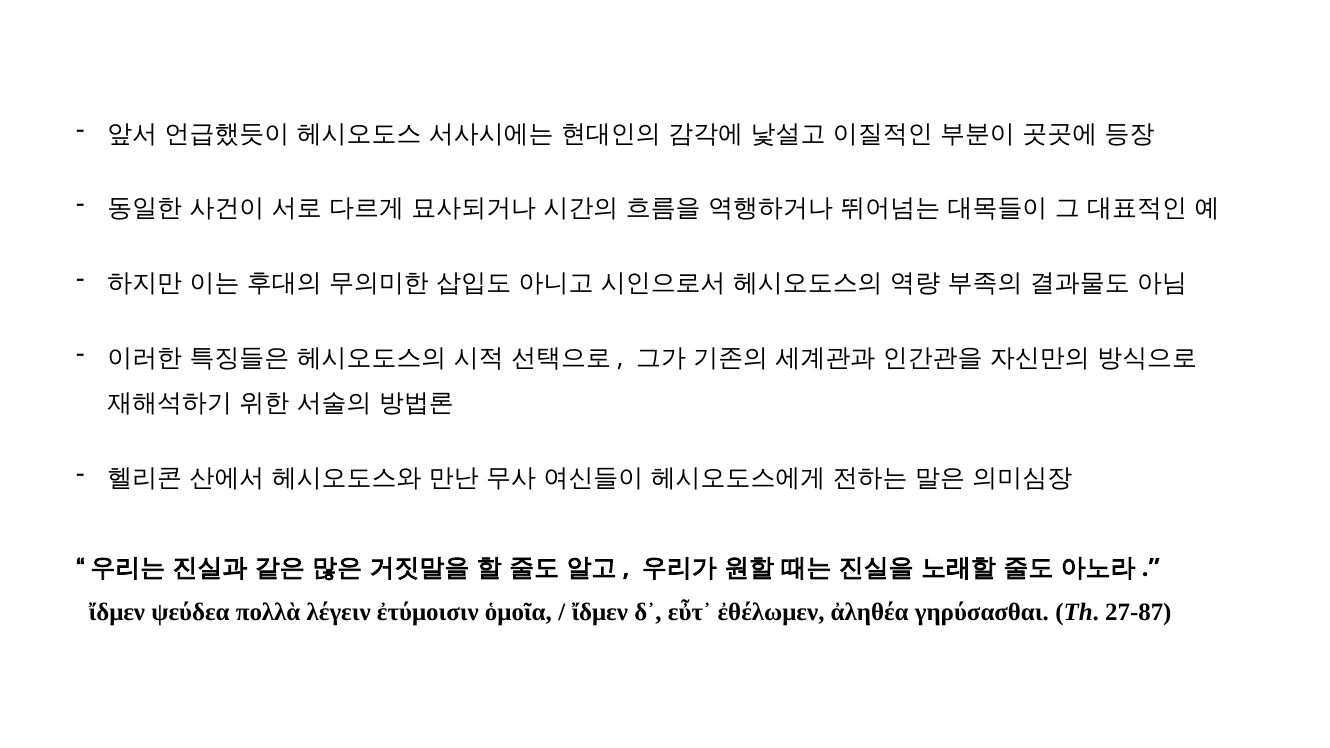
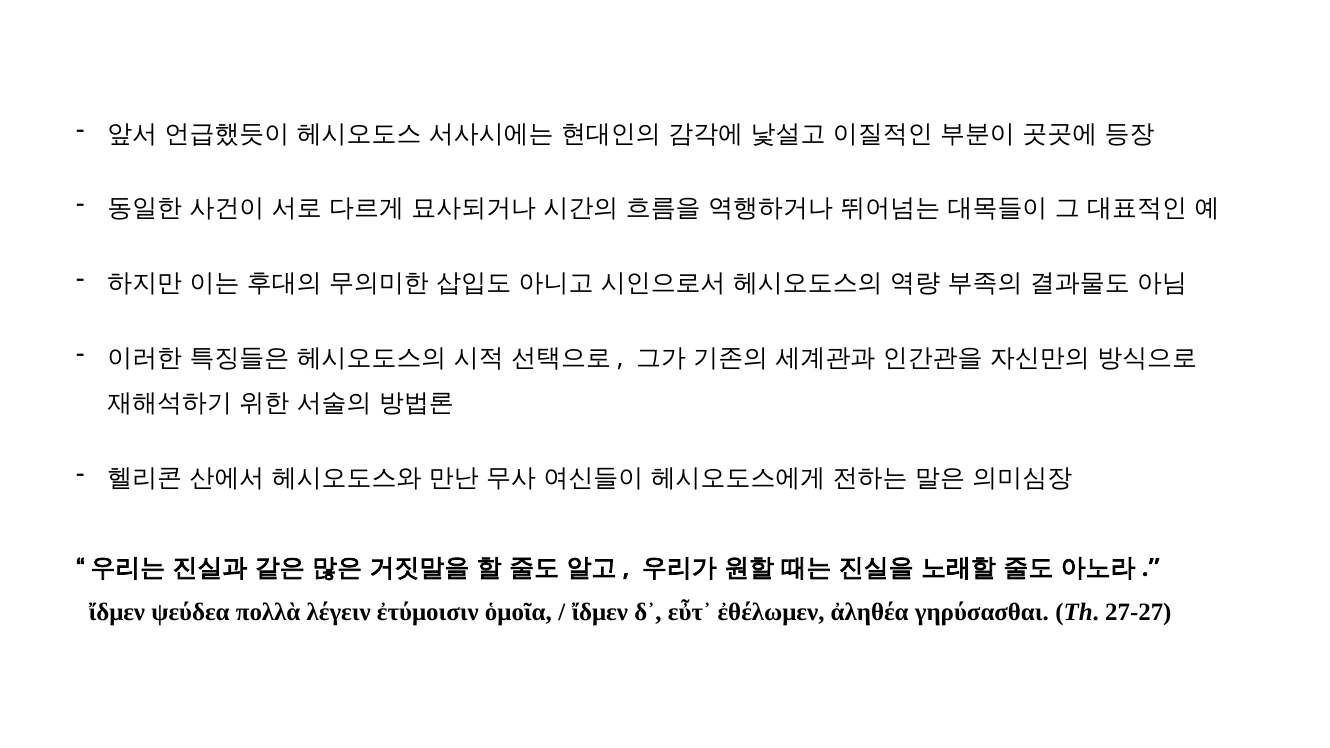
27-87: 27-87 -> 27-27
